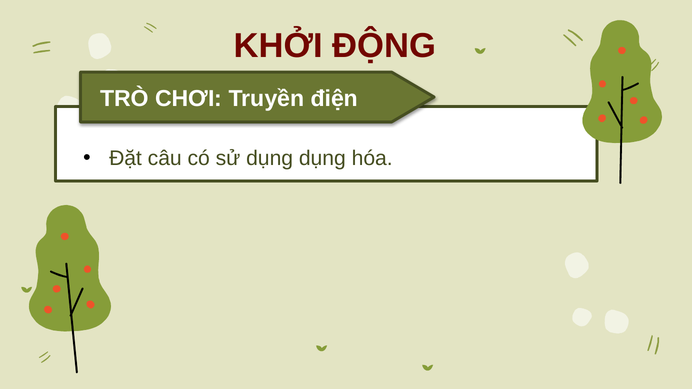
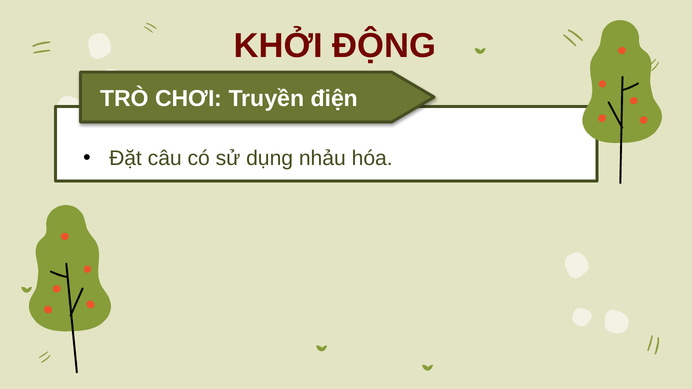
dụng dụng: dụng -> nhảu
